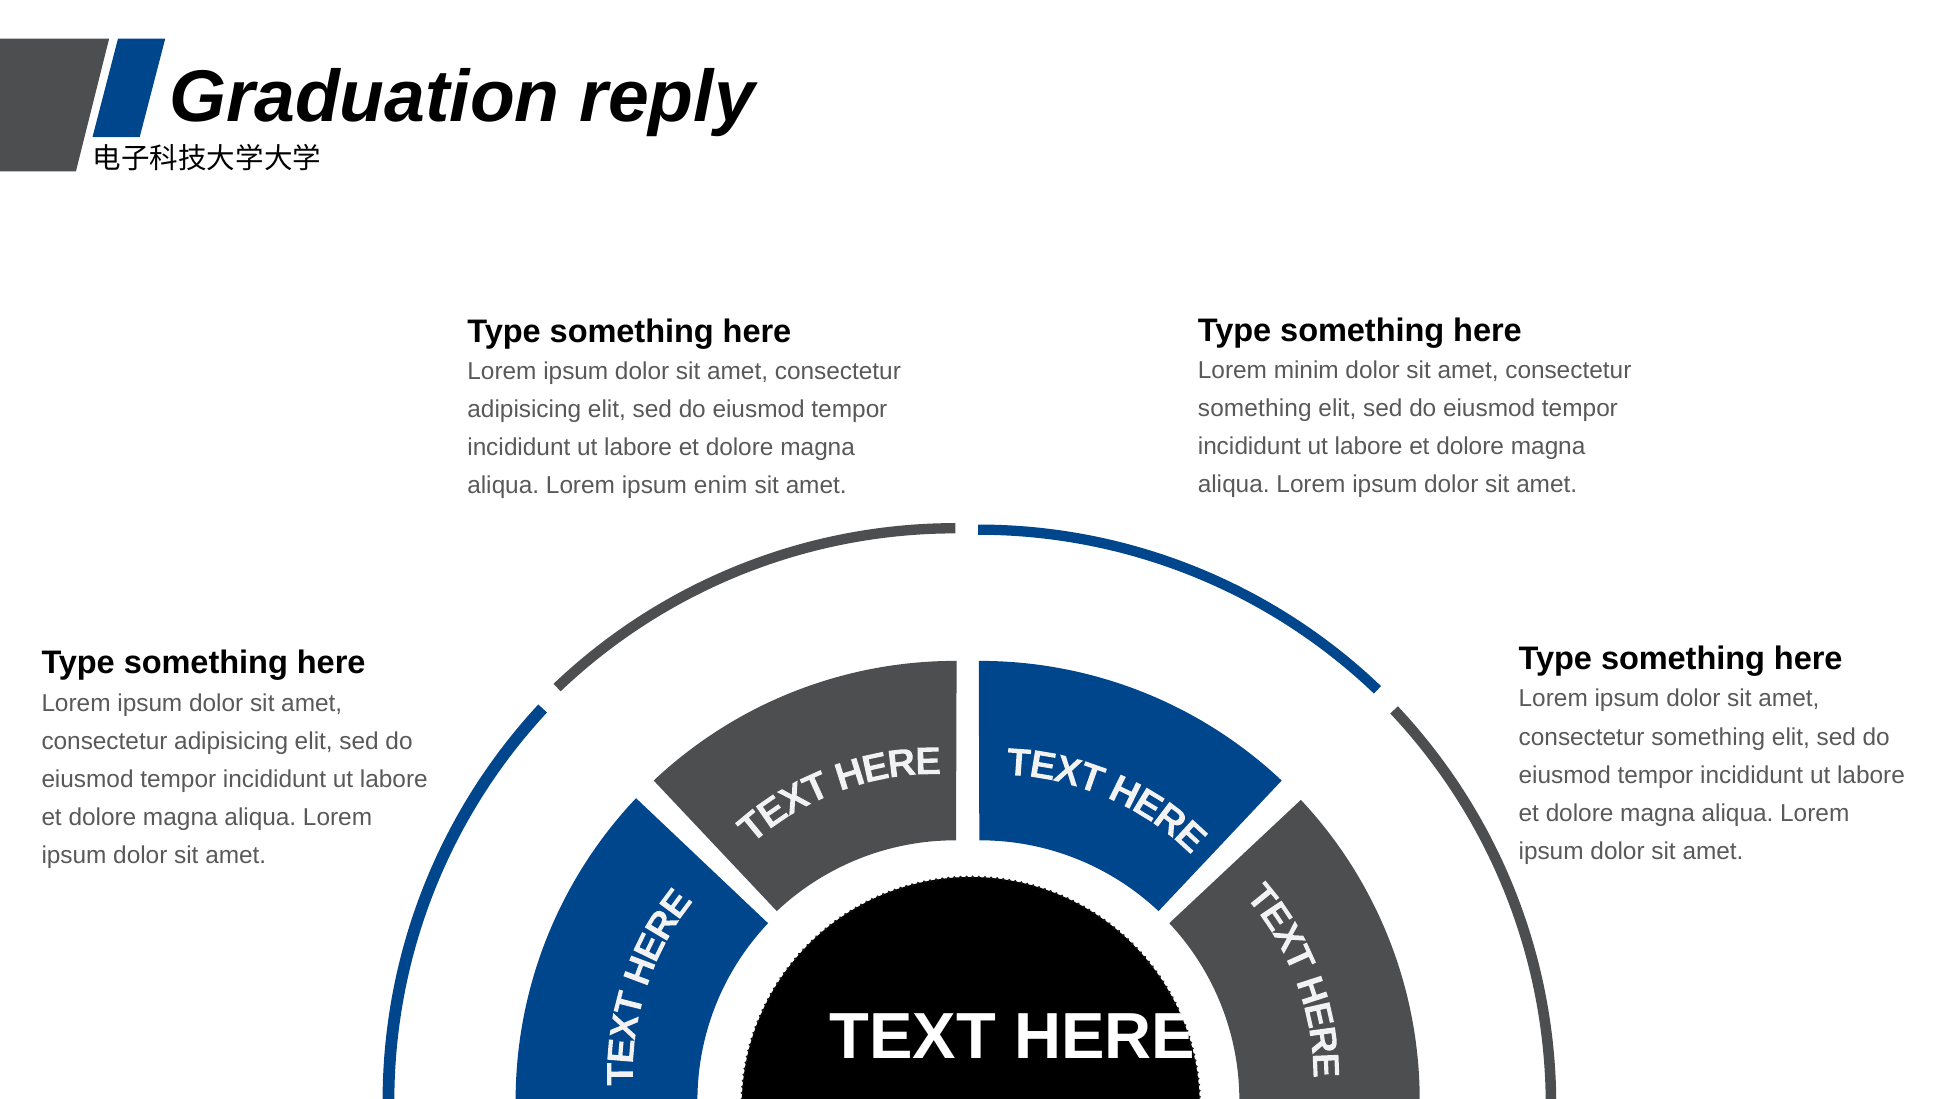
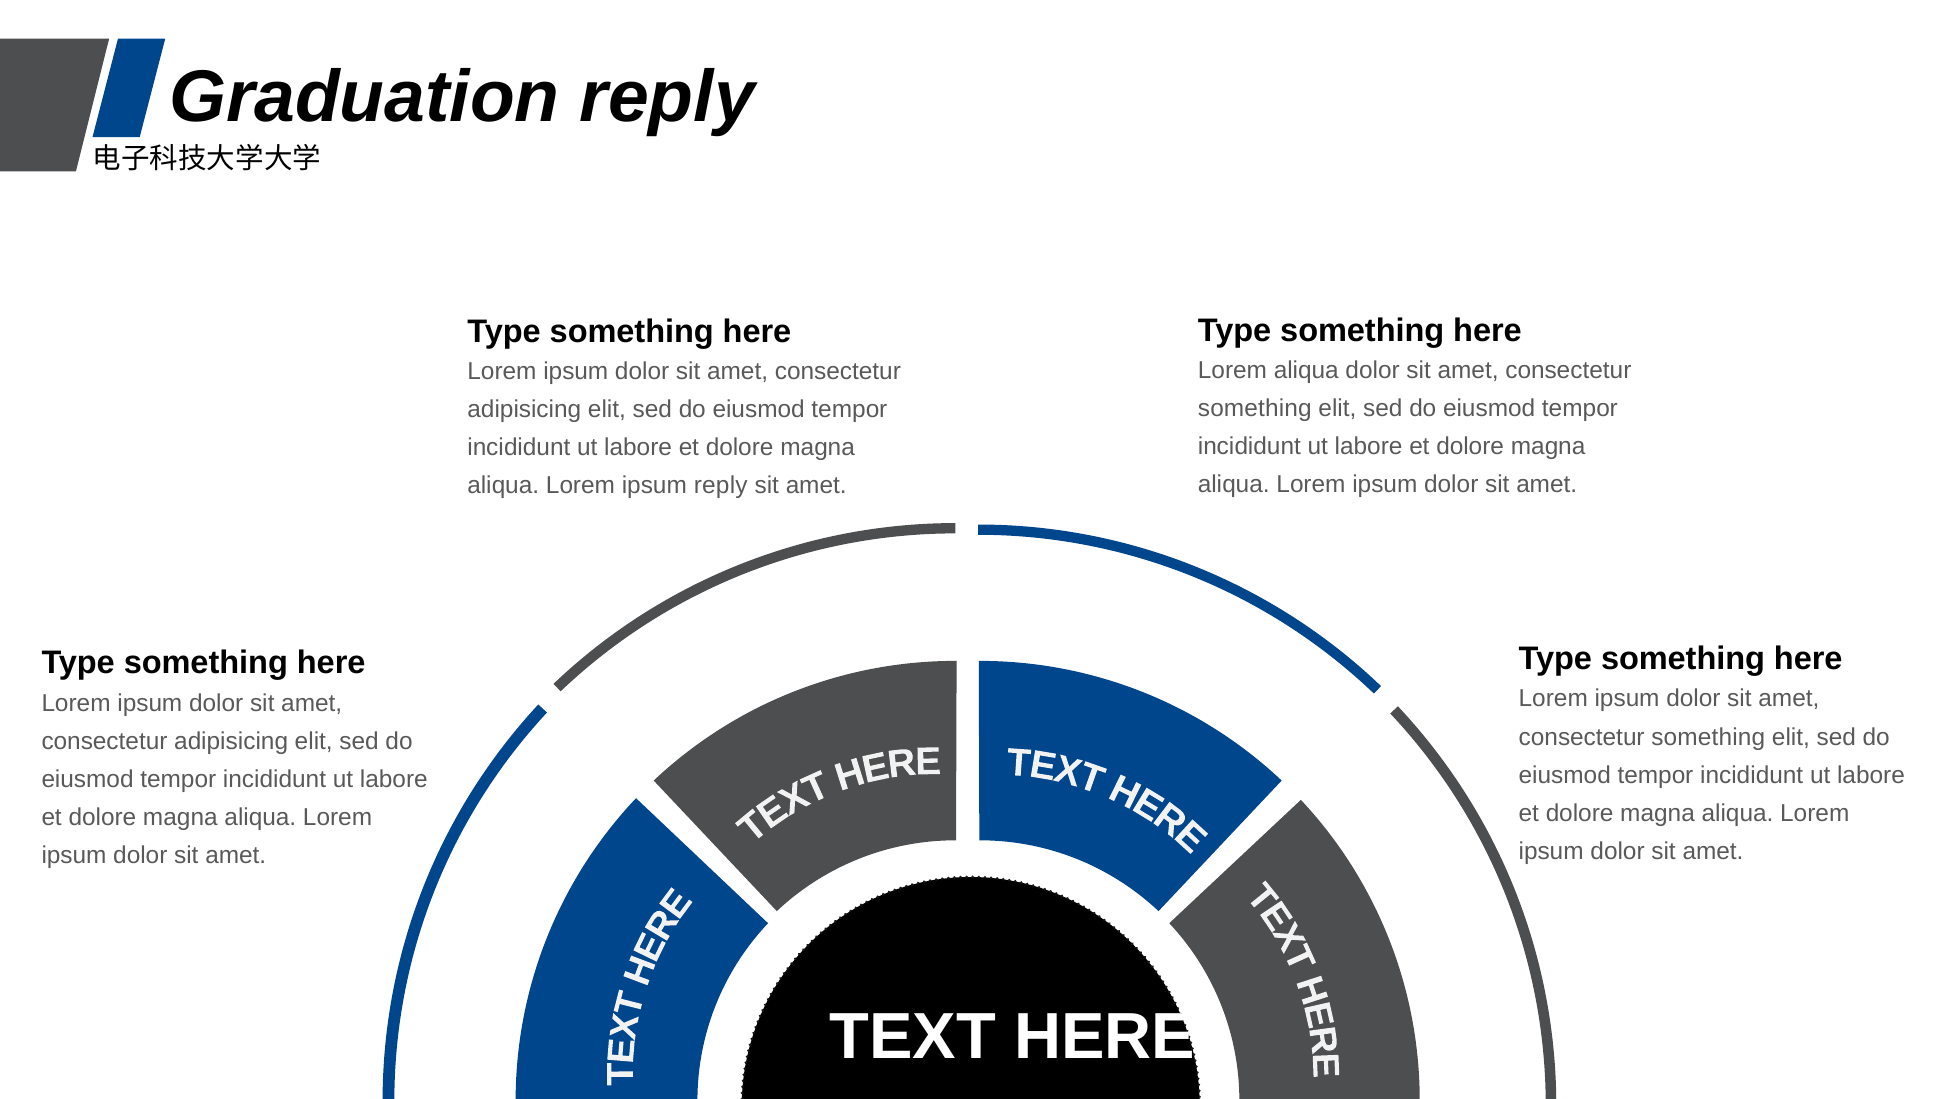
Lorem minim: minim -> aliqua
ipsum enim: enim -> reply
